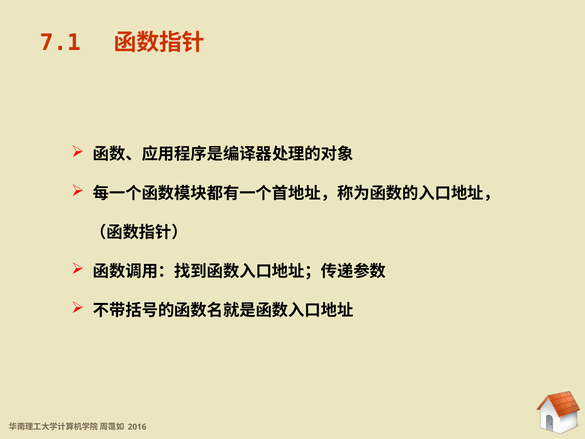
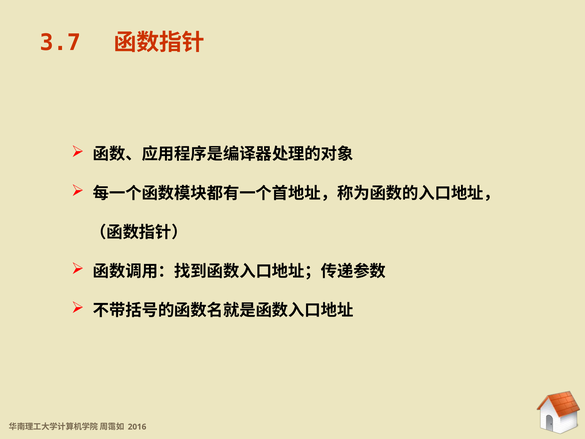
7.1: 7.1 -> 3.7
